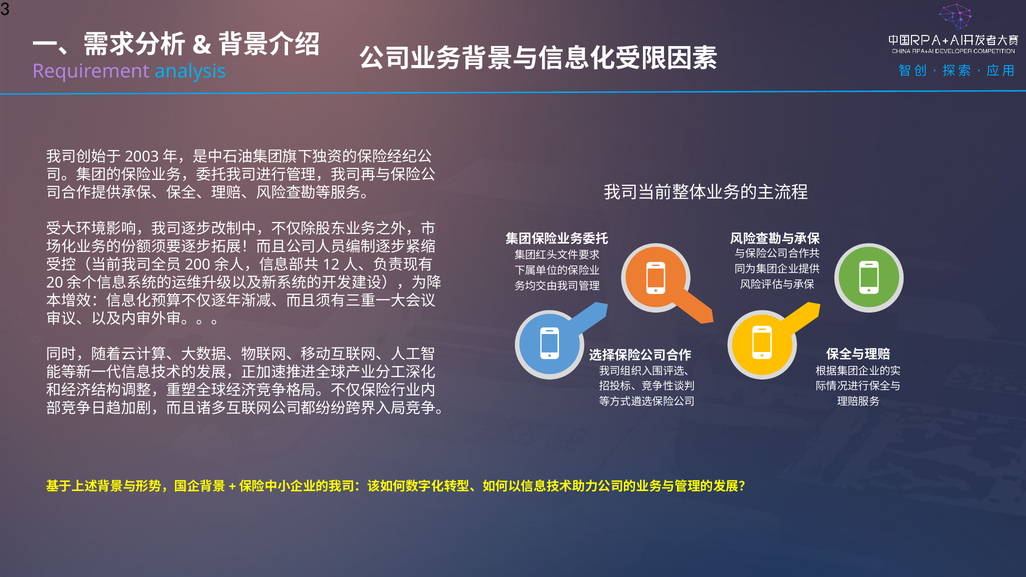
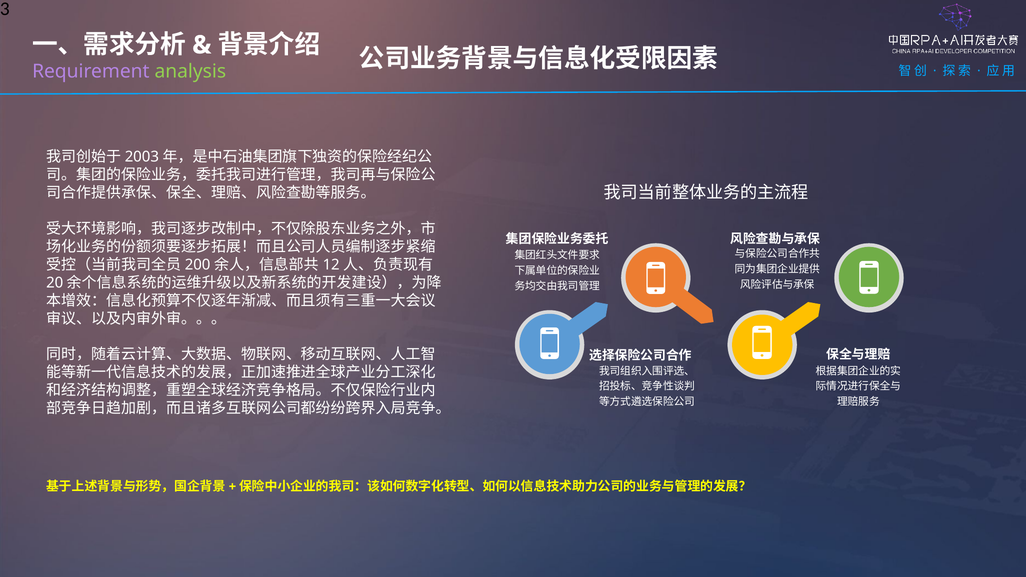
analysis colour: light blue -> light green
